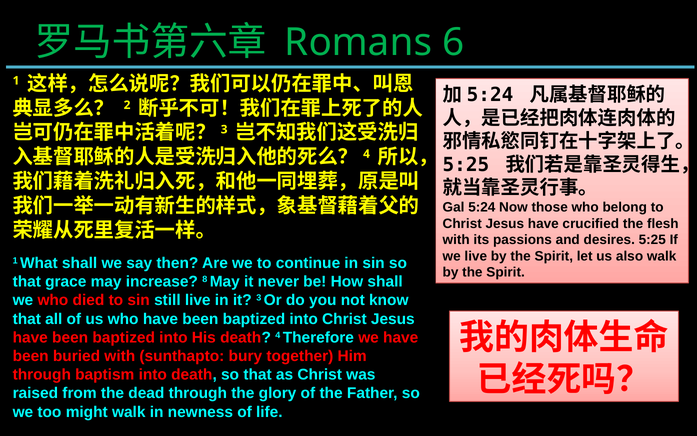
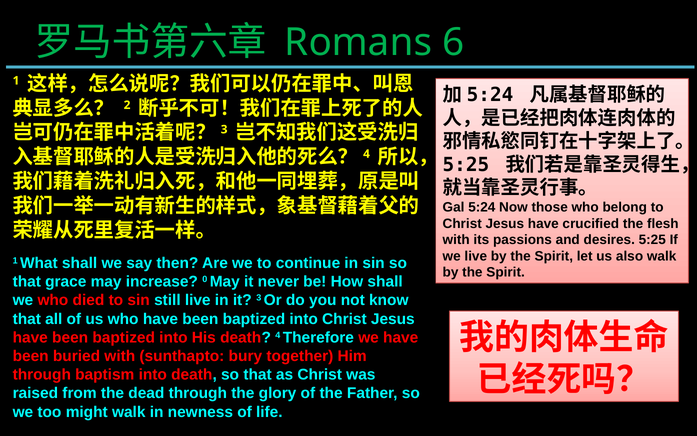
8: 8 -> 0
